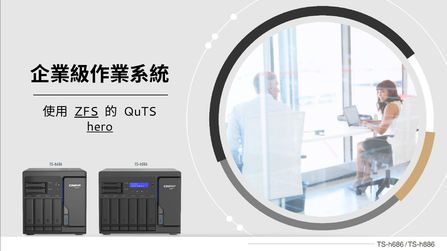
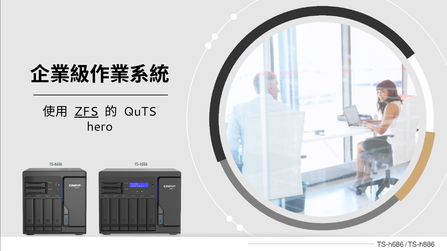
hero underline: present -> none
